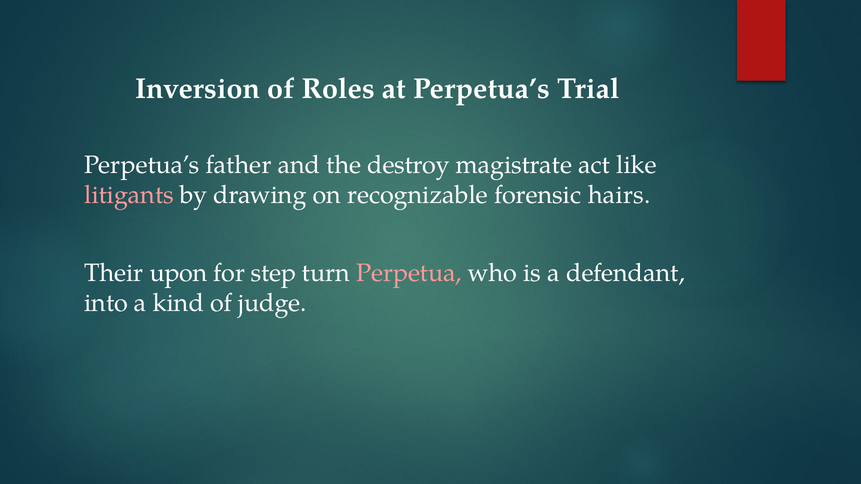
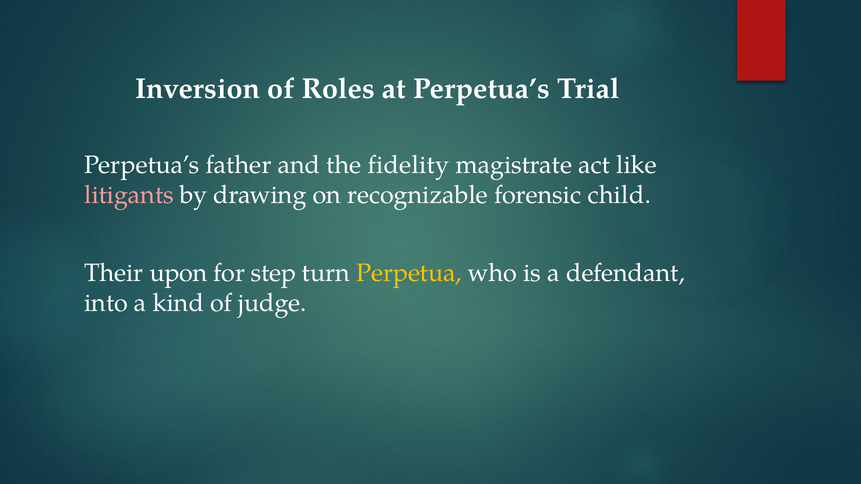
destroy: destroy -> fidelity
hairs: hairs -> child
Perpetua colour: pink -> yellow
